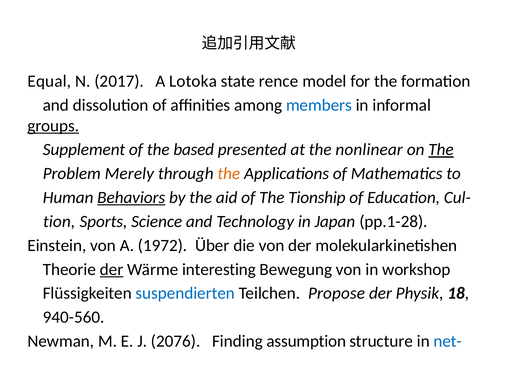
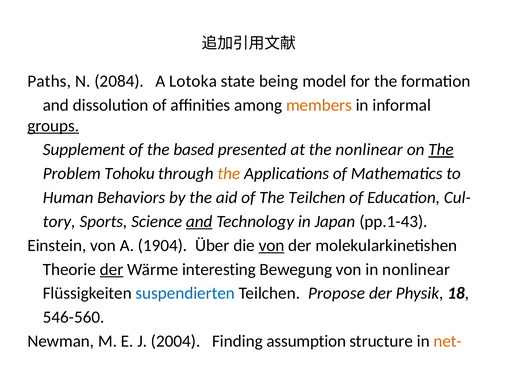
Equal: Equal -> Paths
2017: 2017 -> 2084
rence: rence -> being
members colour: blue -> orange
Merely: Merely -> Tohoku
Behaviors underline: present -> none
The Tionship: Tionship -> Teilchen
tion: tion -> tory
and at (199, 222) underline: none -> present
pp.1-28: pp.1-28 -> pp.1-43
1972: 1972 -> 1904
von at (272, 246) underline: none -> present
in workshop: workshop -> nonlinear
940-560: 940-560 -> 546-560
2076: 2076 -> 2004
net- colour: blue -> orange
